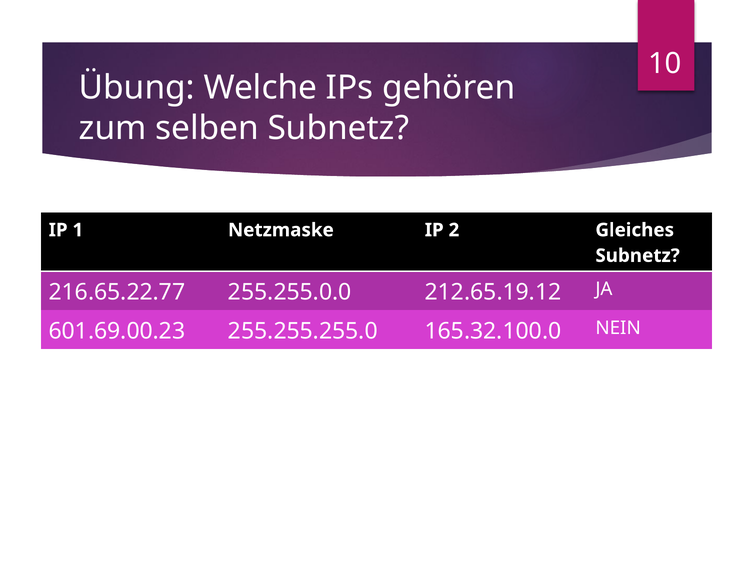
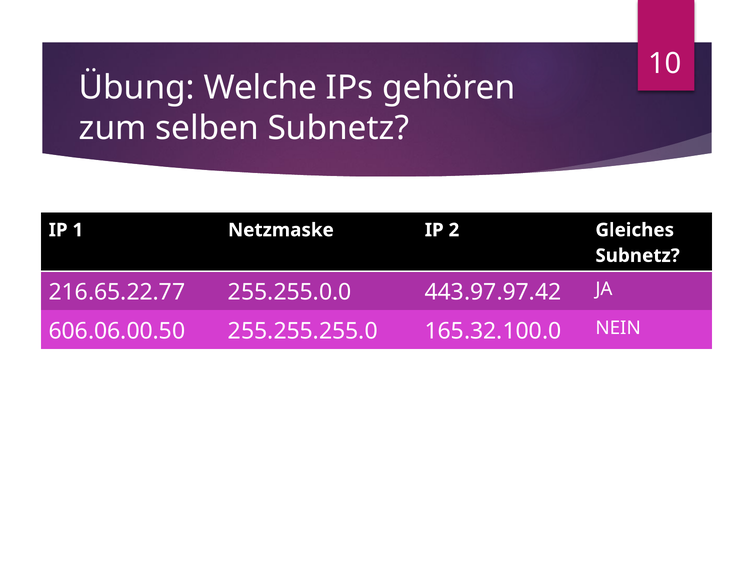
212.65.19.12: 212.65.19.12 -> 443.97.97.42
601.69.00.23: 601.69.00.23 -> 606.06.00.50
